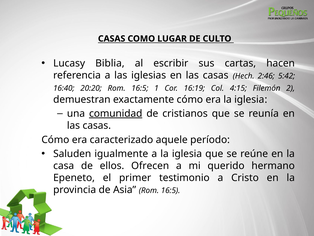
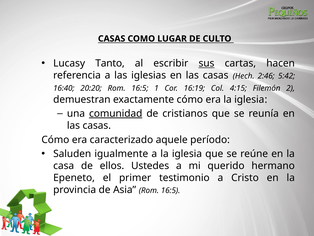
Biblia: Biblia -> Tanto
sus underline: none -> present
Ofrecen: Ofrecen -> Ustedes
